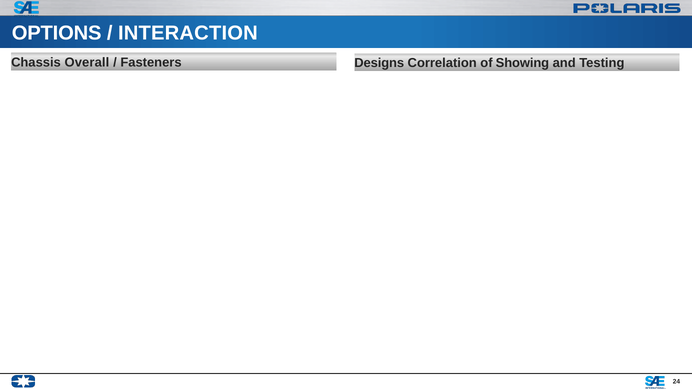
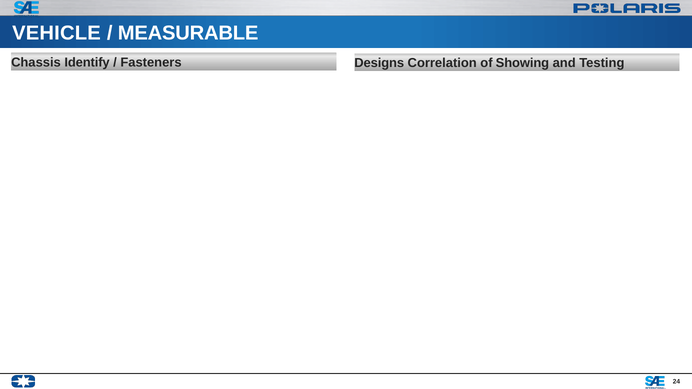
OPTIONS: OPTIONS -> VEHICLE
INTERACTION: INTERACTION -> MEASURABLE
Overall: Overall -> Identify
